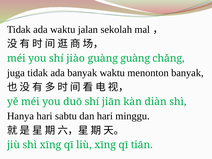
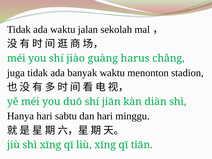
guàng guàng: guàng -> harus
menonton banyak: banyak -> stadion
